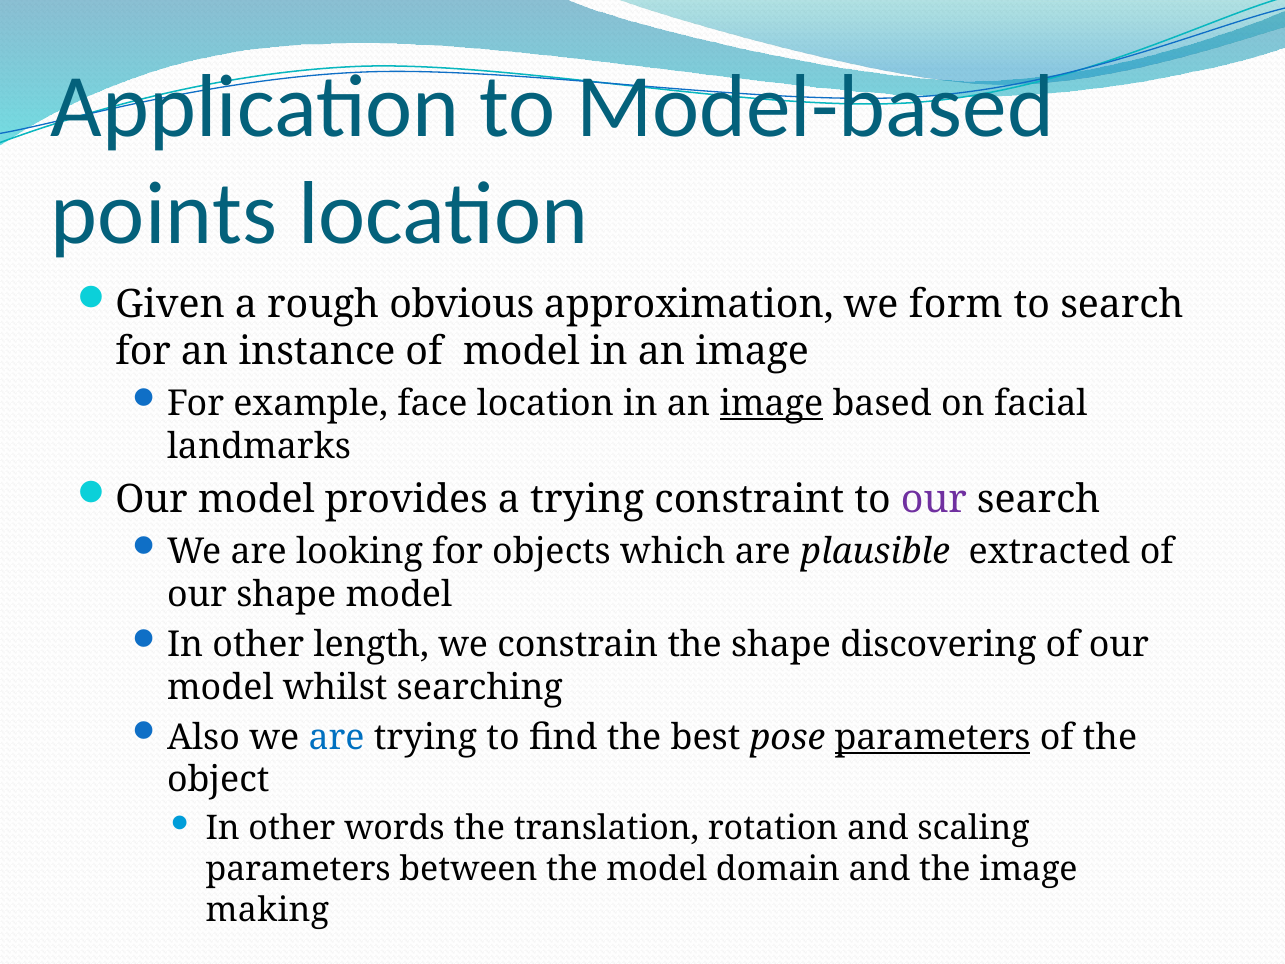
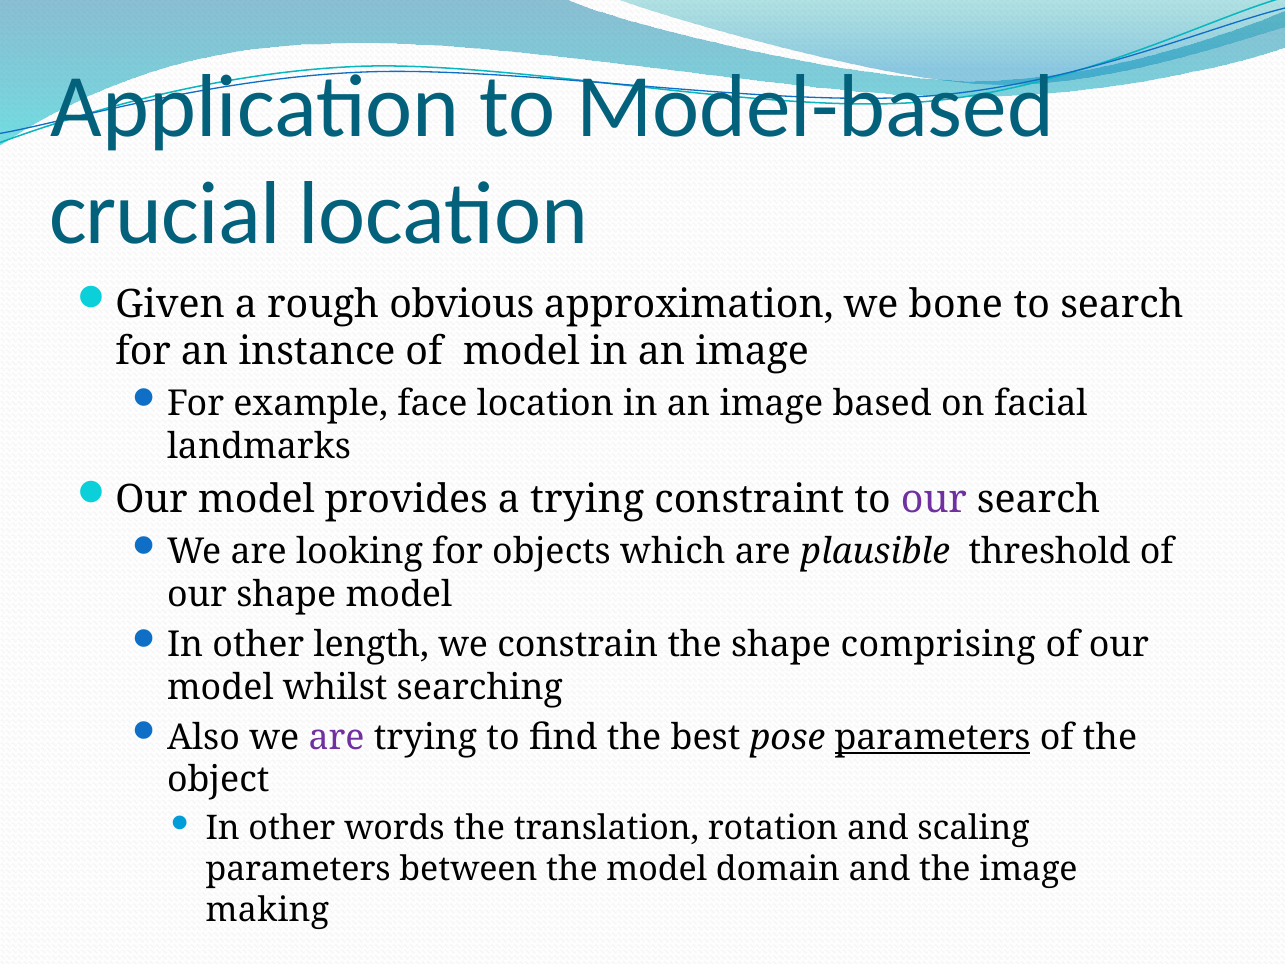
points: points -> crucial
form: form -> bone
image at (771, 404) underline: present -> none
extracted: extracted -> threshold
discovering: discovering -> comprising
are at (337, 737) colour: blue -> purple
